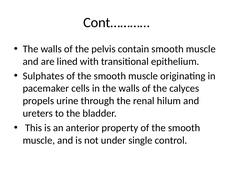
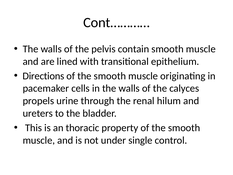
Sulphates: Sulphates -> Directions
anterior: anterior -> thoracic
